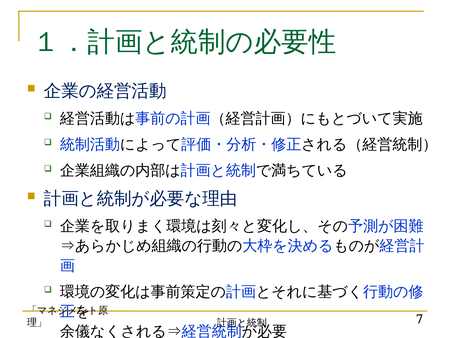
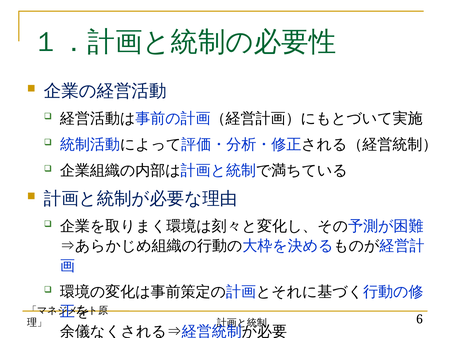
7: 7 -> 6
